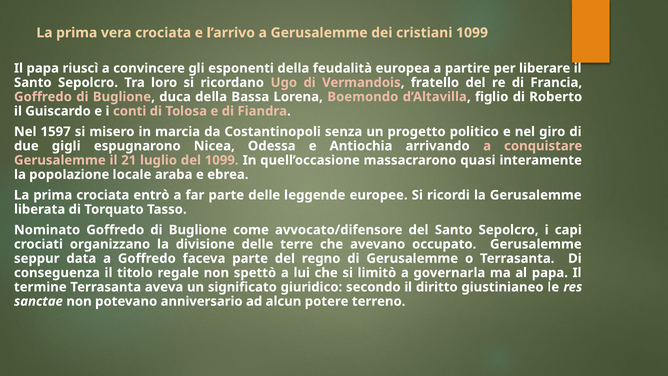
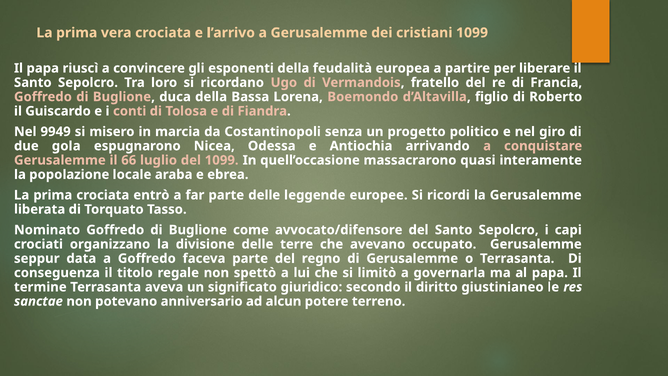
1597: 1597 -> 9949
gigli: gigli -> gola
21: 21 -> 66
